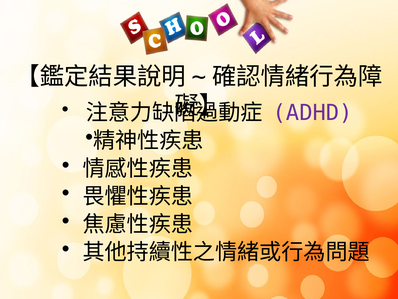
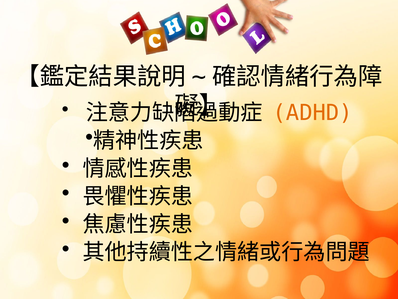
ADHD colour: purple -> orange
